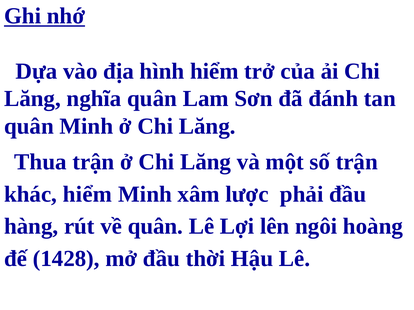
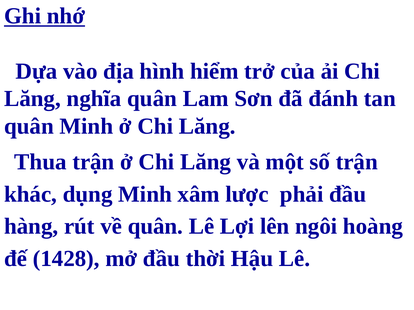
khác hiểm: hiểm -> dụng
